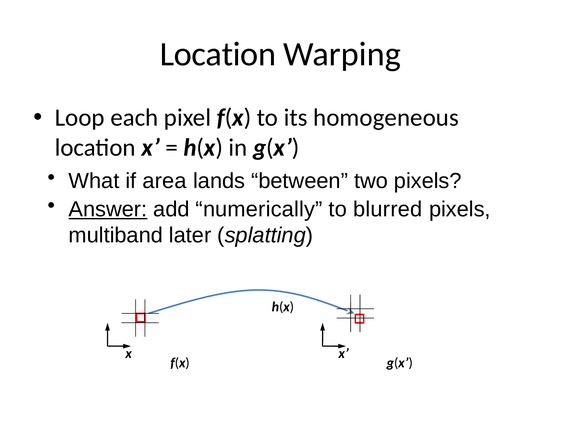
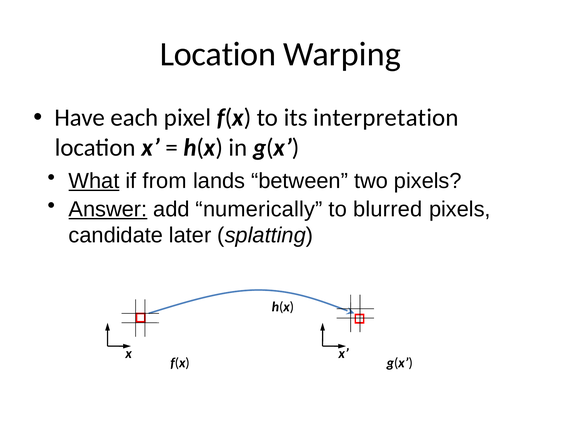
Loop: Loop -> Have
homogeneous: homogeneous -> interpretation
What underline: none -> present
area: area -> from
multiband: multiband -> candidate
